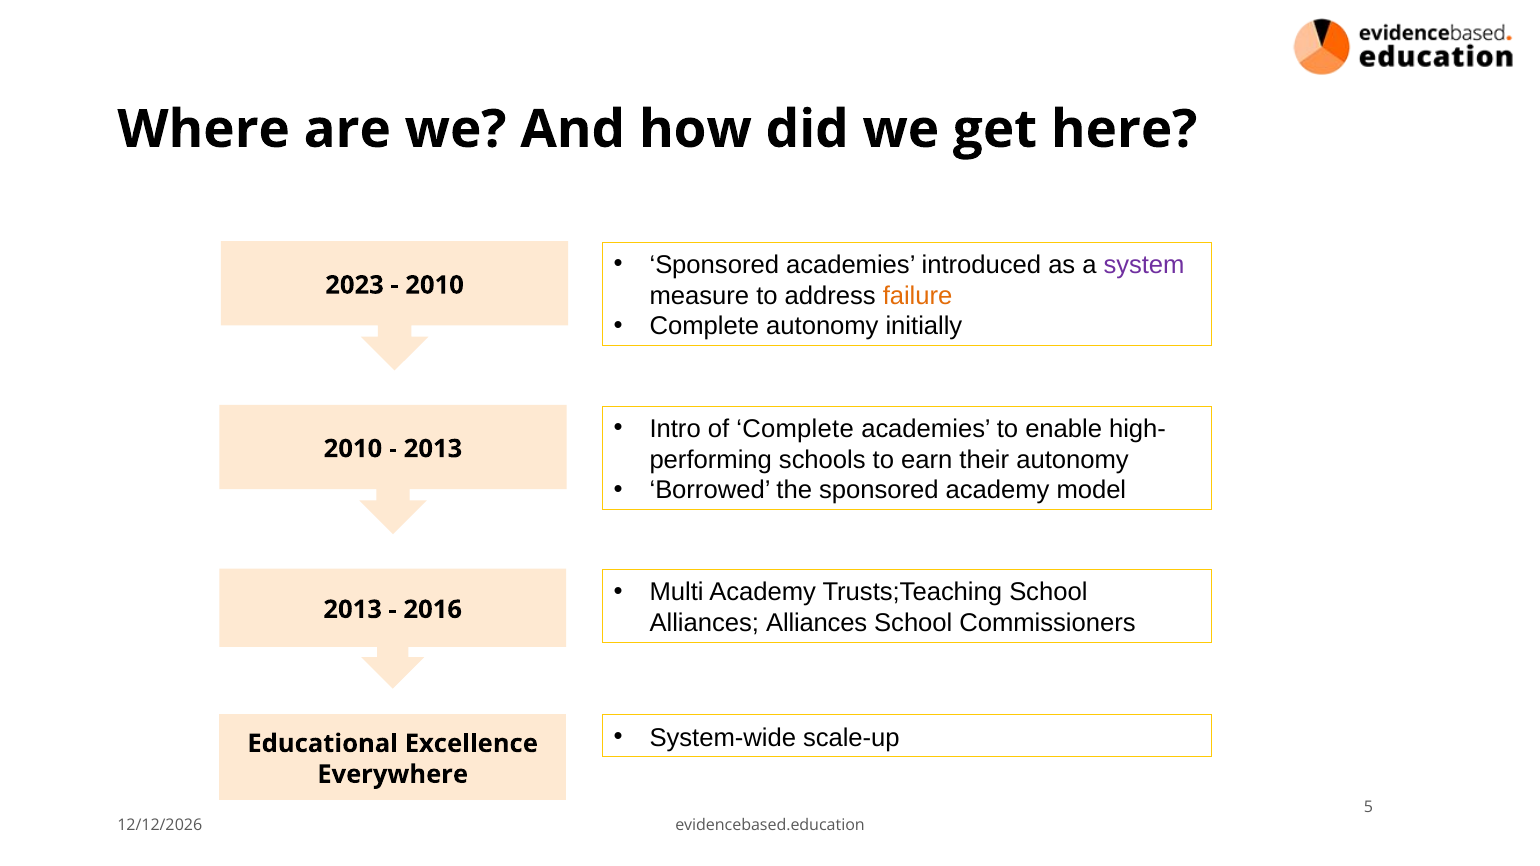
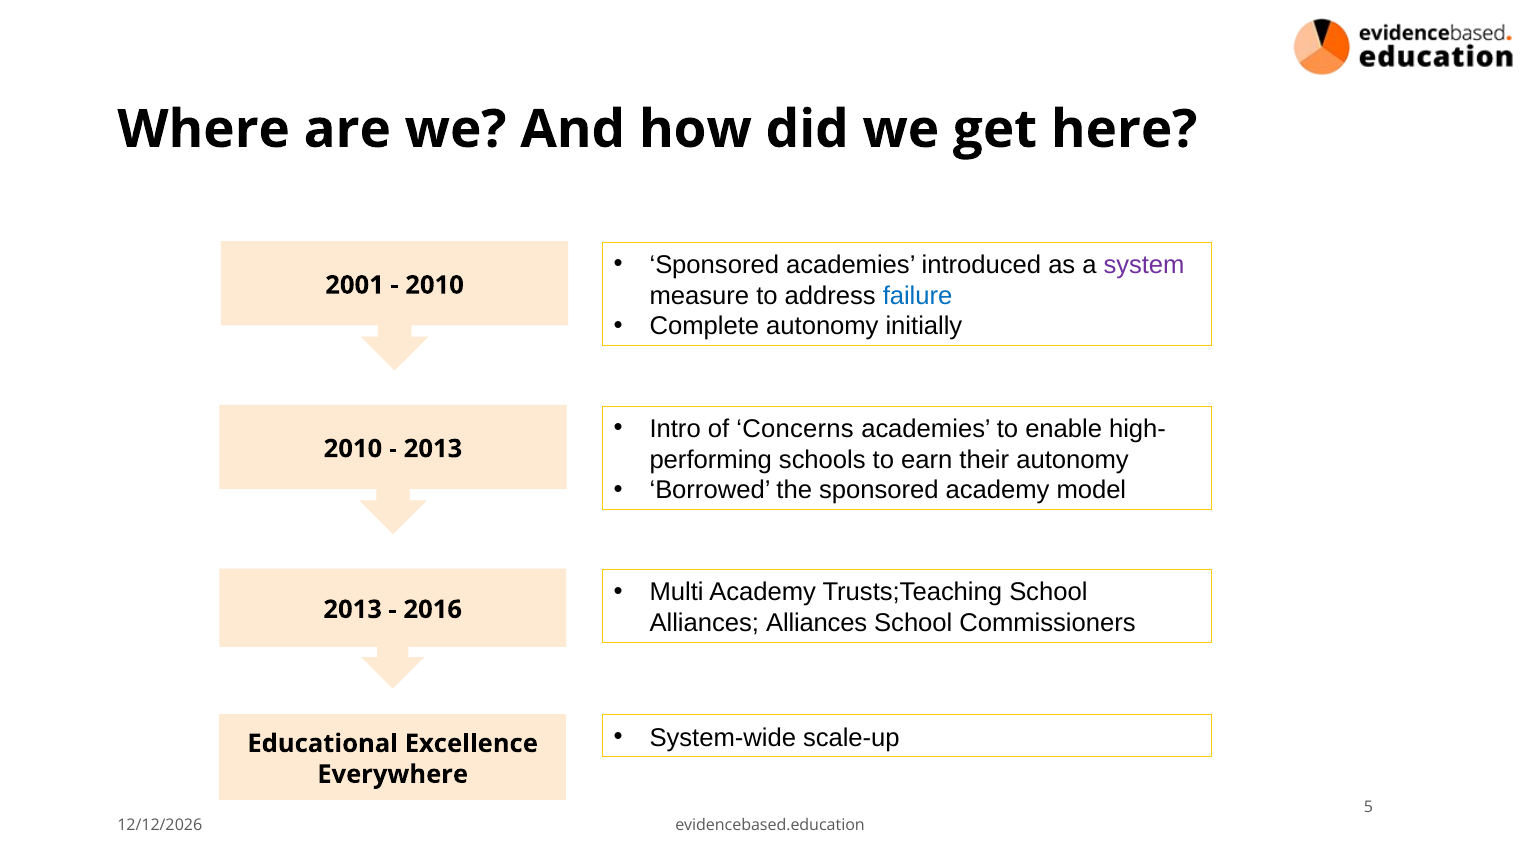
2023: 2023 -> 2001
failure colour: orange -> blue
of Complete: Complete -> Concerns
